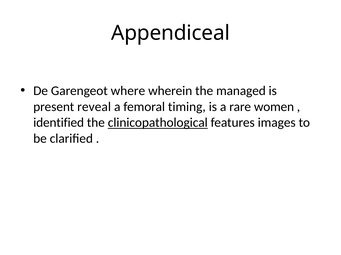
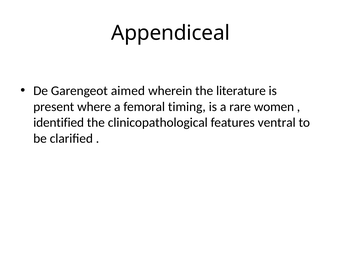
where: where -> aimed
managed: managed -> literature
reveal: reveal -> where
clinicopathological underline: present -> none
images: images -> ventral
